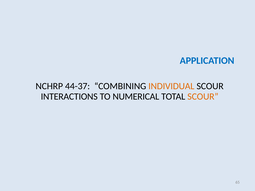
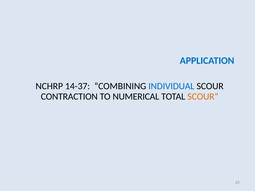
44-37: 44-37 -> 14-37
INDIVIDUAL colour: orange -> blue
INTERACTIONS: INTERACTIONS -> CONTRACTION
